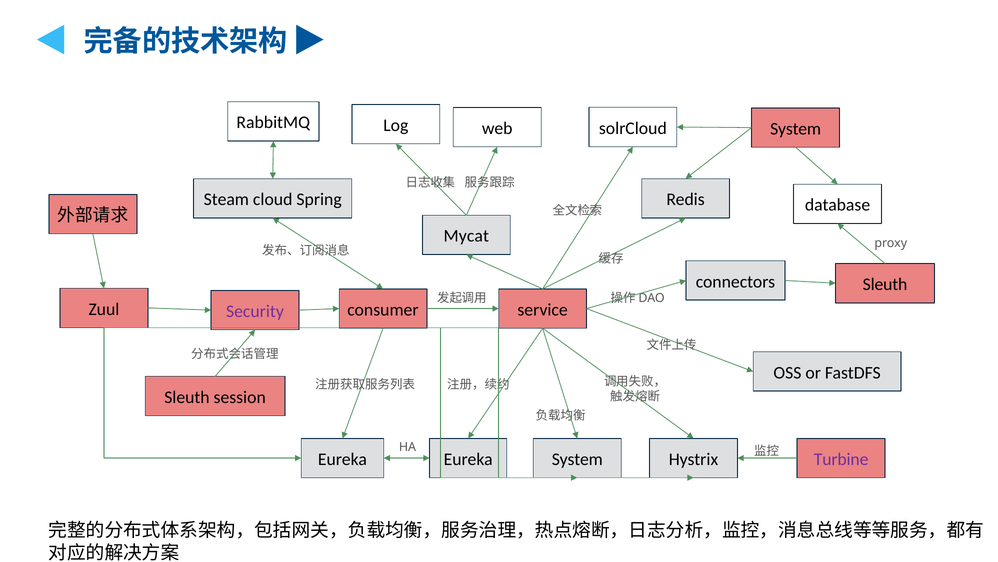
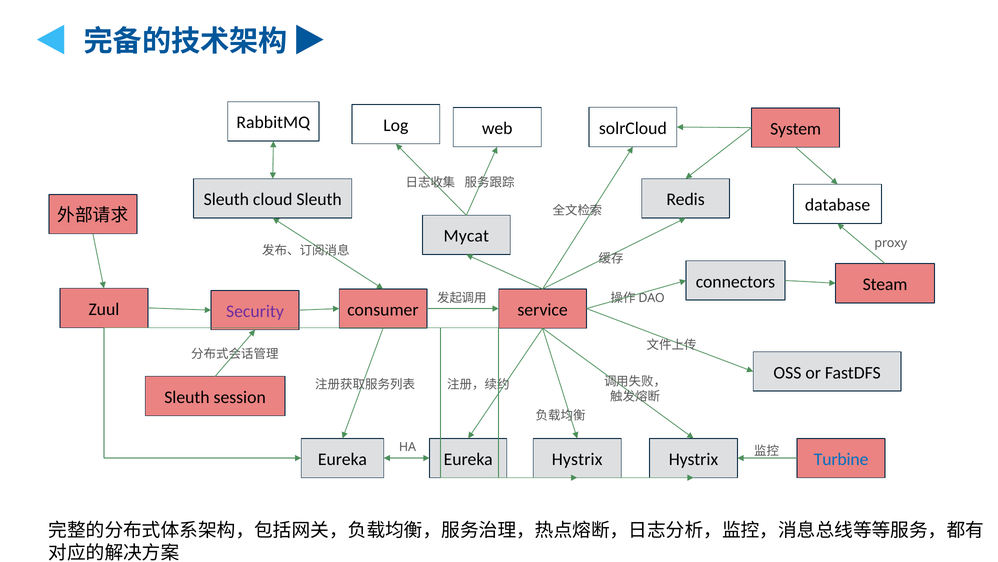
Steam at (226, 199): Steam -> Sleuth
cloud Spring: Spring -> Sleuth
Sleuth at (885, 284): Sleuth -> Steam
System at (577, 459): System -> Hystrix
Turbine colour: purple -> blue
